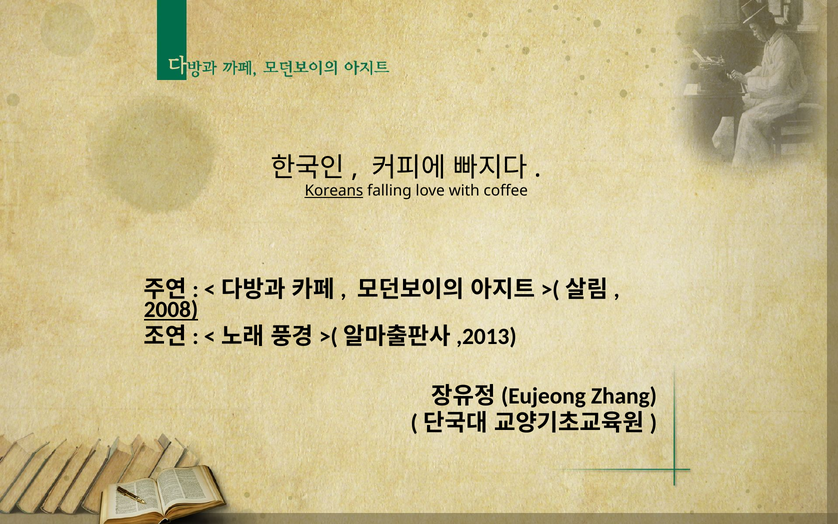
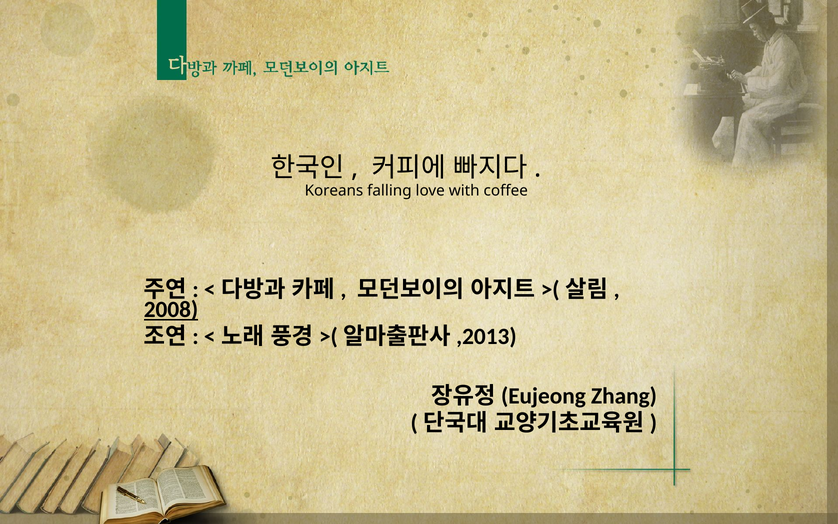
Koreans underline: present -> none
